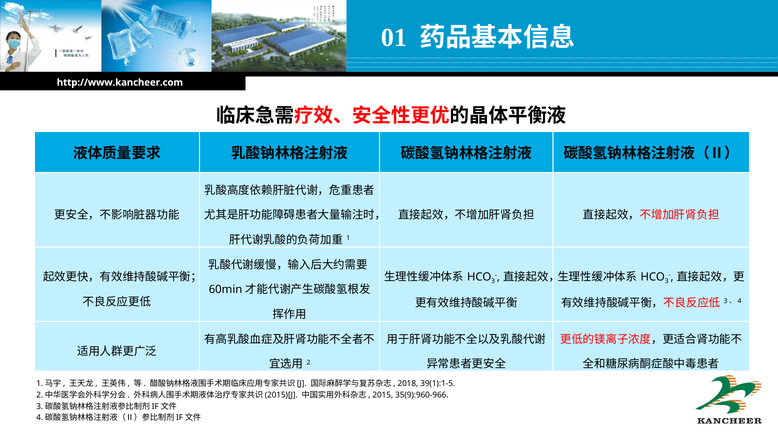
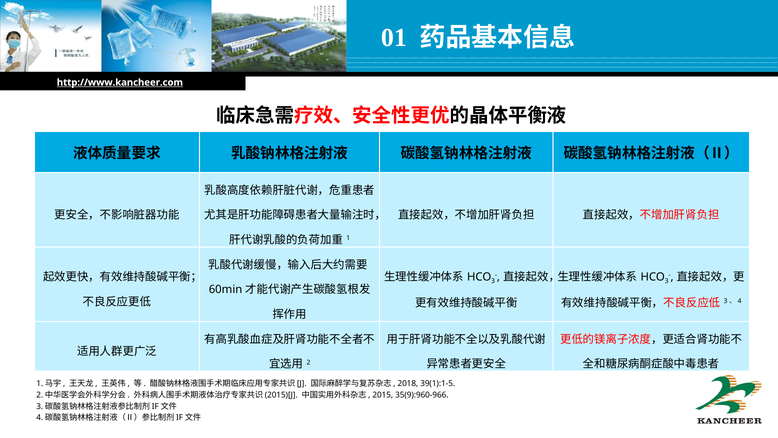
http://www.kancheer.com underline: none -> present
